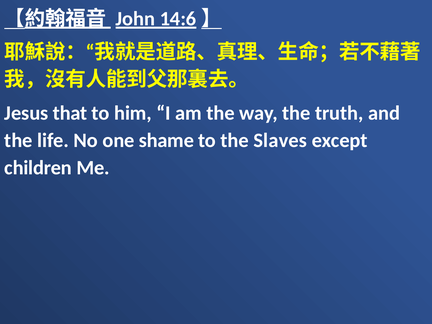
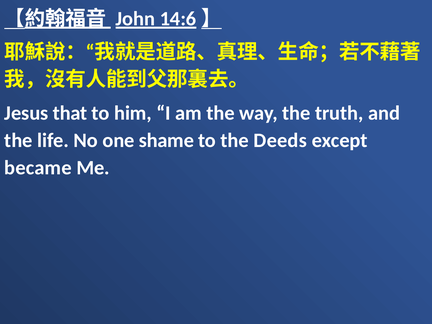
Slaves: Slaves -> Deeds
children: children -> became
